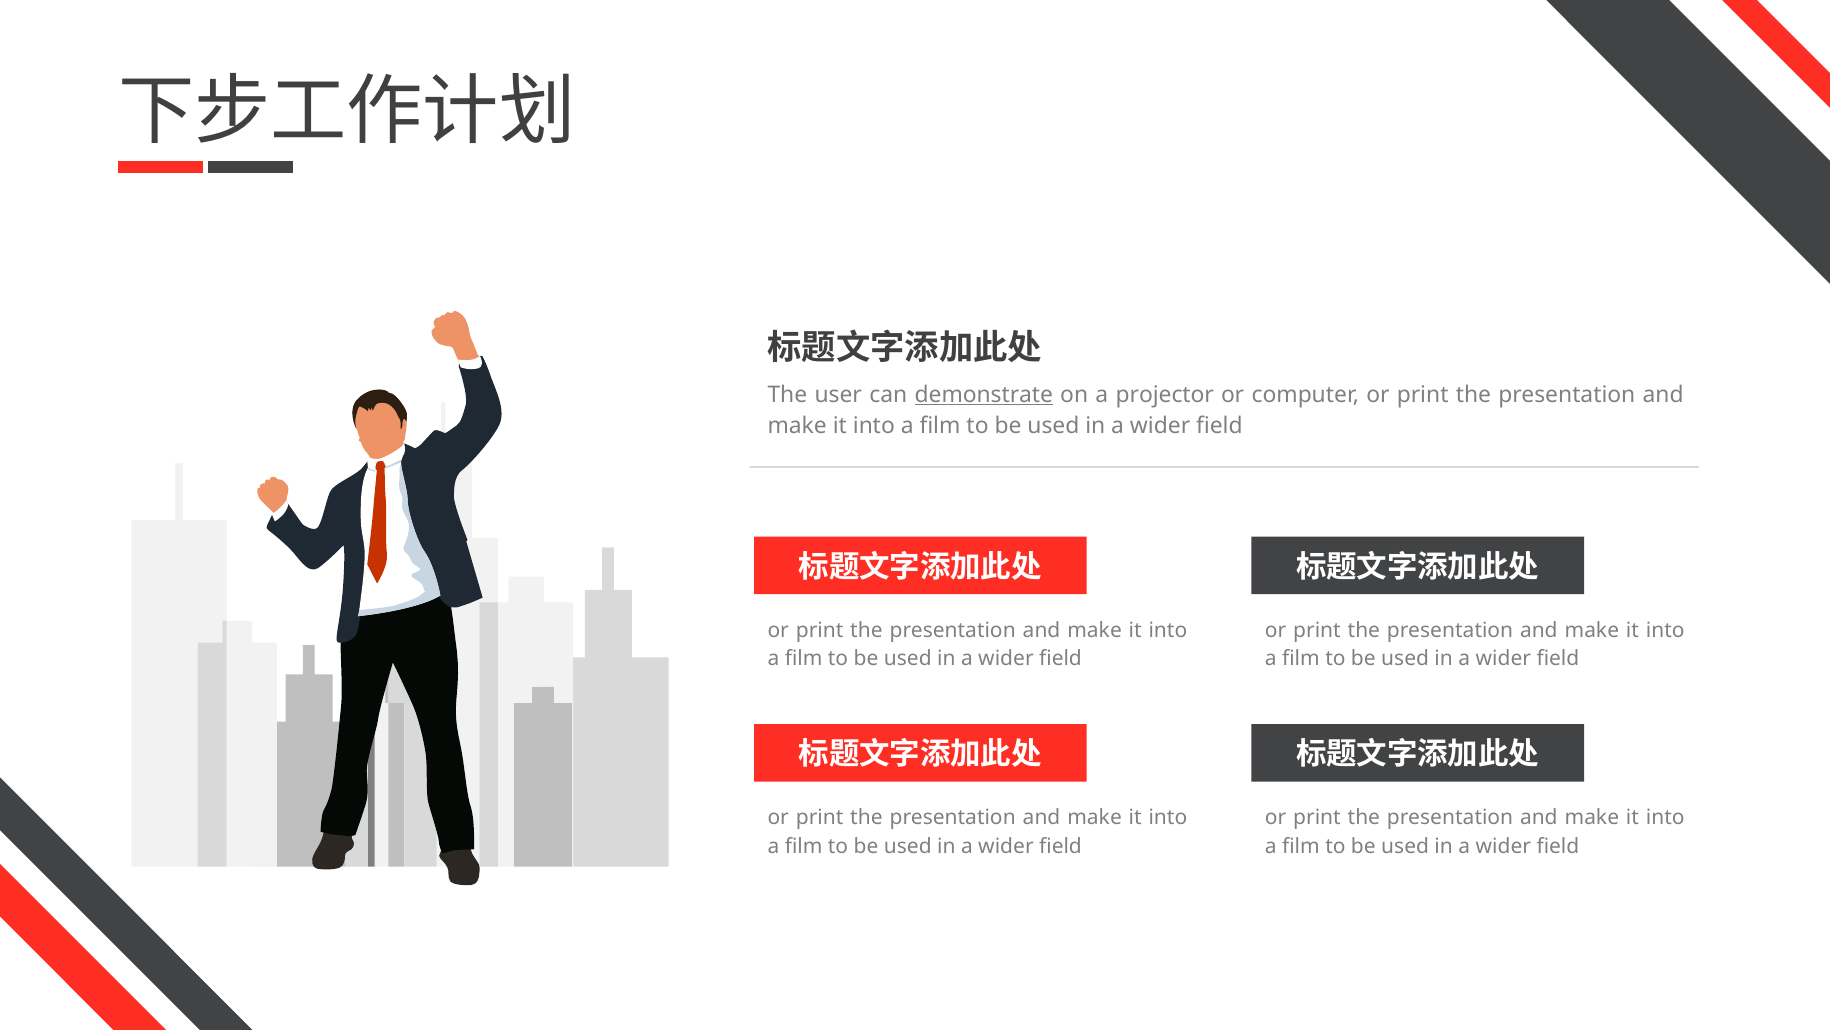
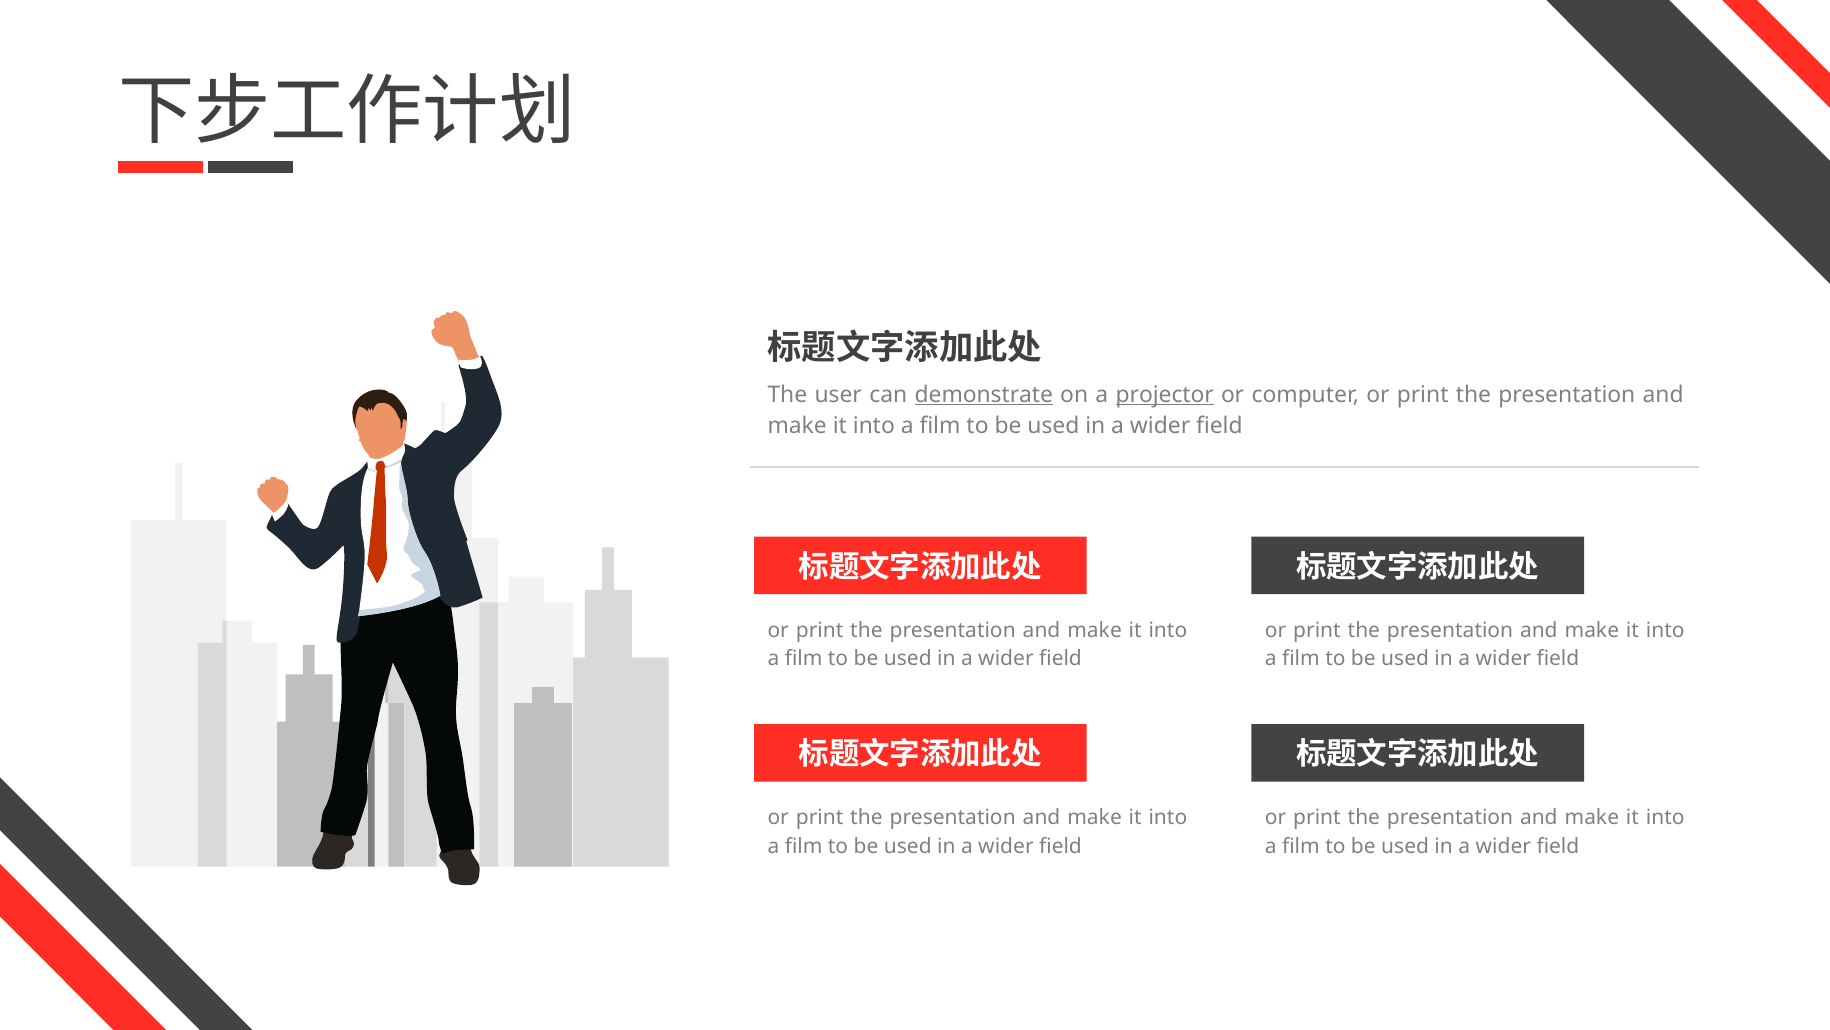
projector underline: none -> present
